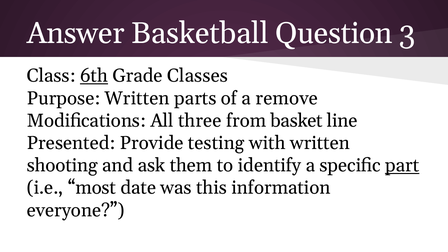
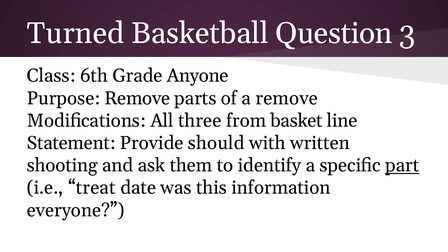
Answer: Answer -> Turned
6th underline: present -> none
Classes: Classes -> Anyone
Purpose Written: Written -> Remove
Presented: Presented -> Statement
testing: testing -> should
most: most -> treat
